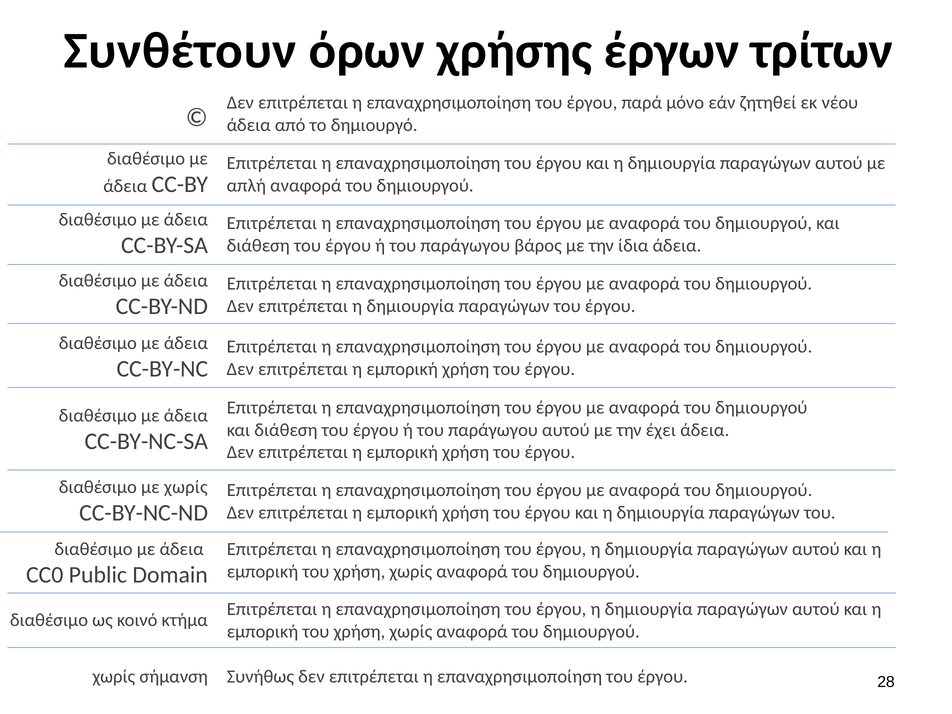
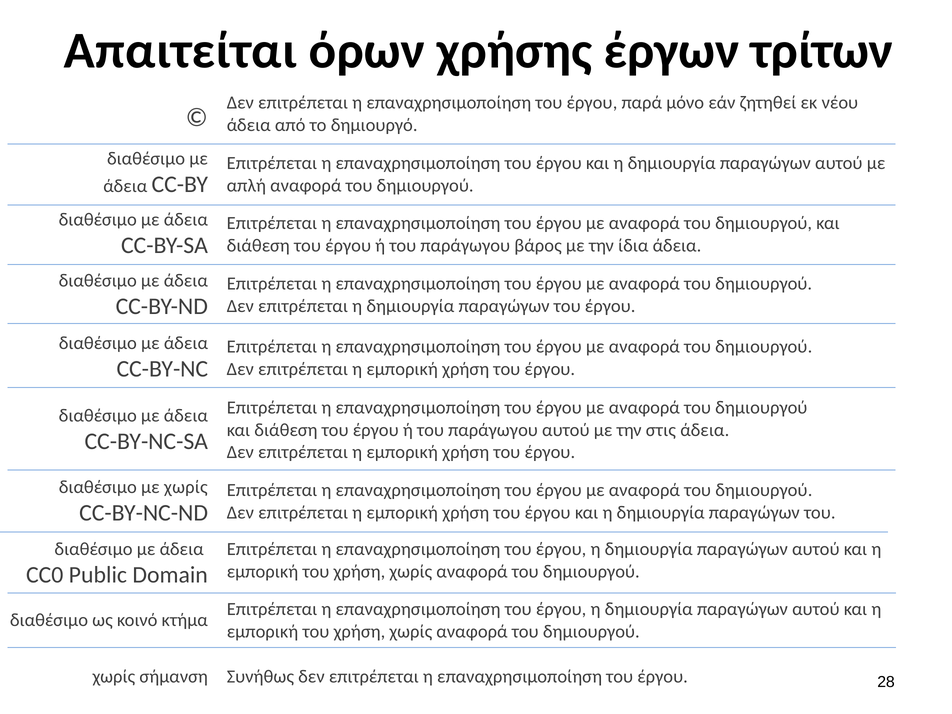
Συνθέτουν: Συνθέτουν -> Απαιτείται
έχει: έχει -> στις
